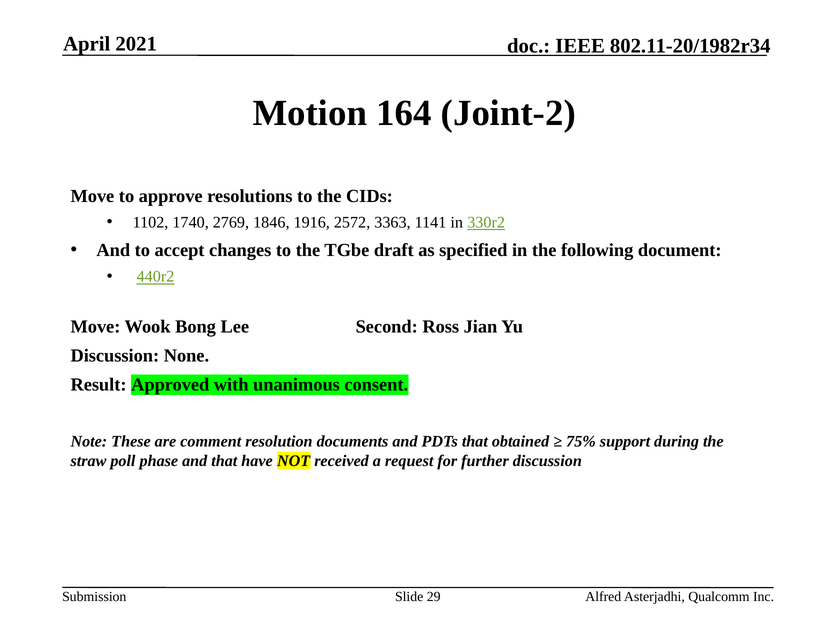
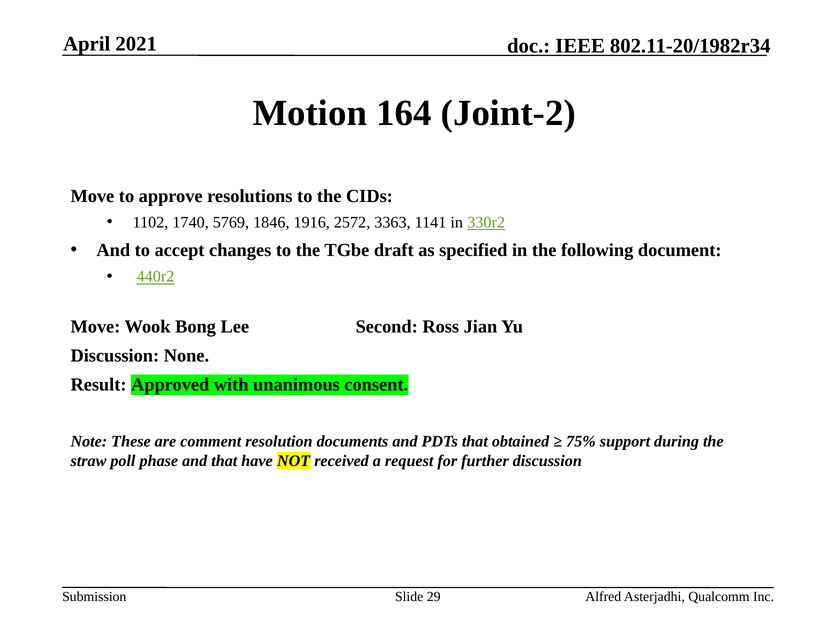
2769: 2769 -> 5769
